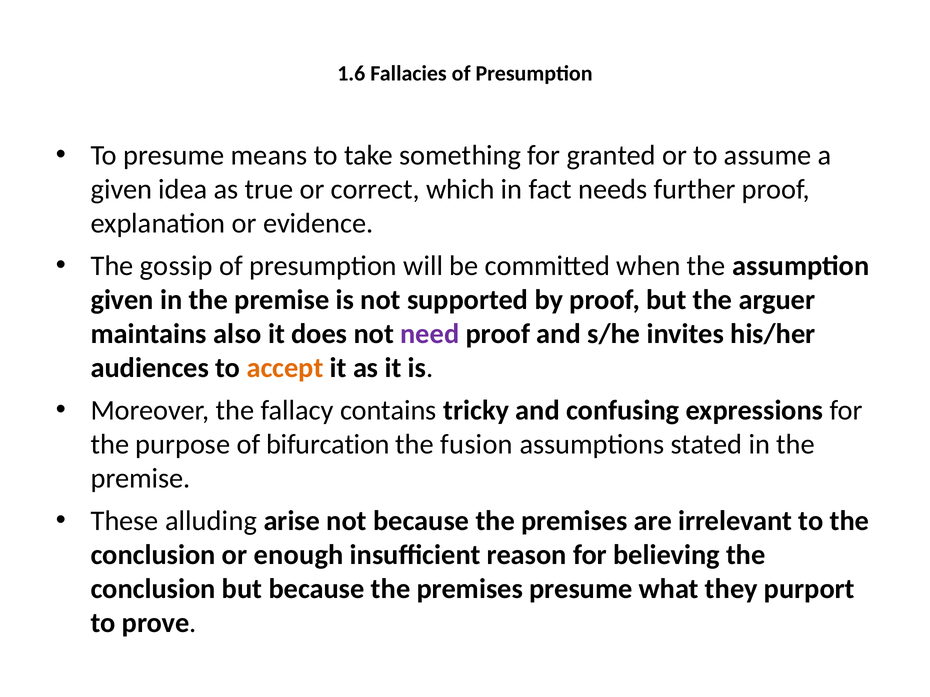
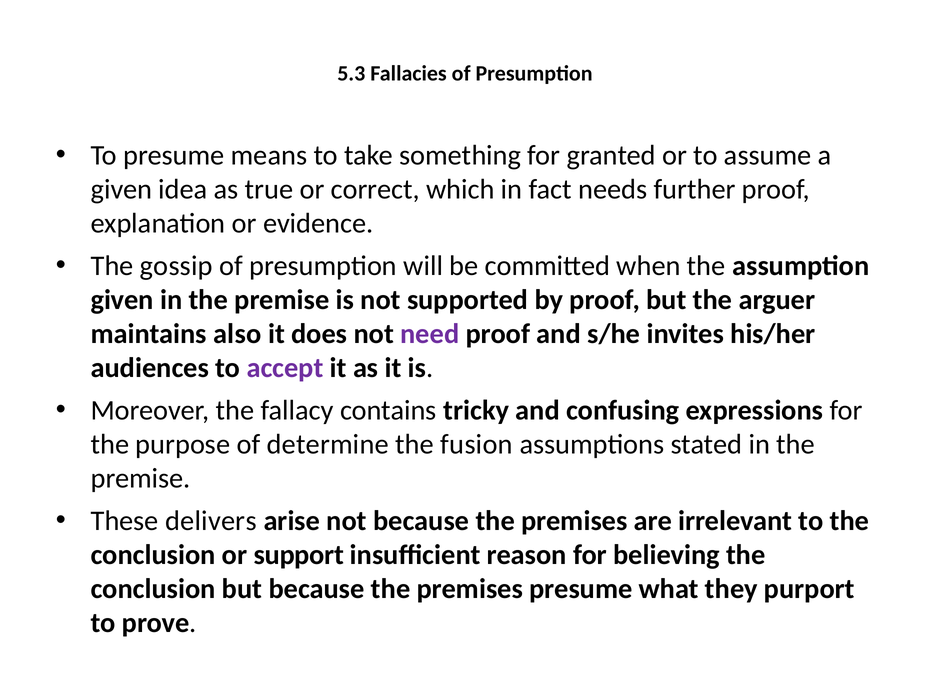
1.6: 1.6 -> 5.3
accept colour: orange -> purple
bifurcation: bifurcation -> determine
alluding: alluding -> delivers
enough: enough -> support
